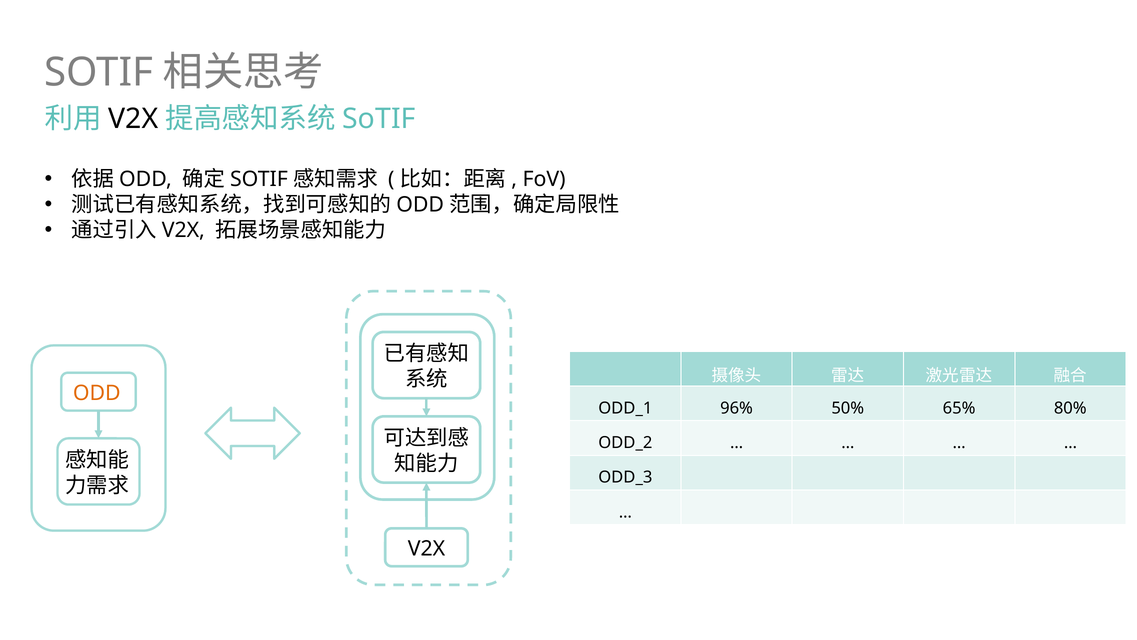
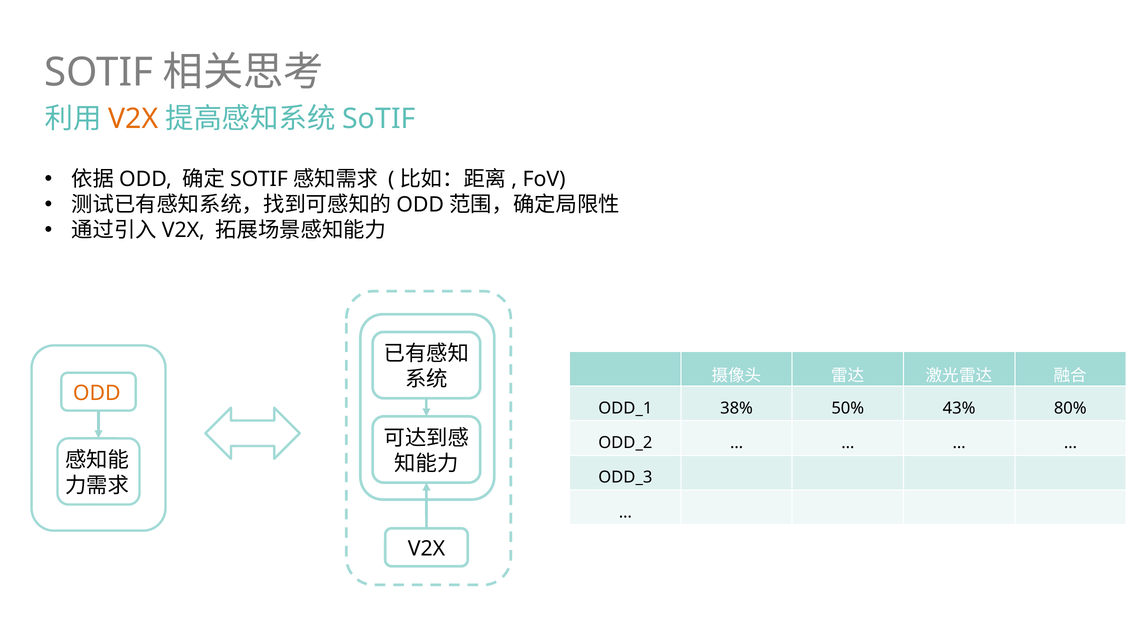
V2X at (133, 119) colour: black -> orange
96%: 96% -> 38%
65%: 65% -> 43%
